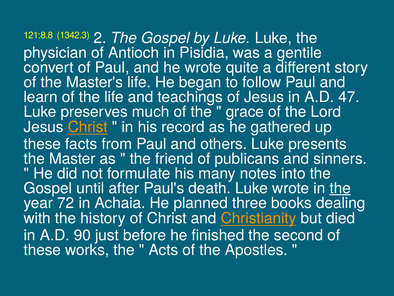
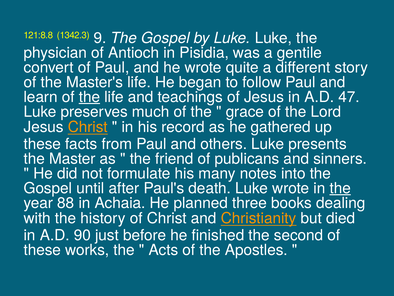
2: 2 -> 9
the at (89, 97) underline: none -> present
72: 72 -> 88
